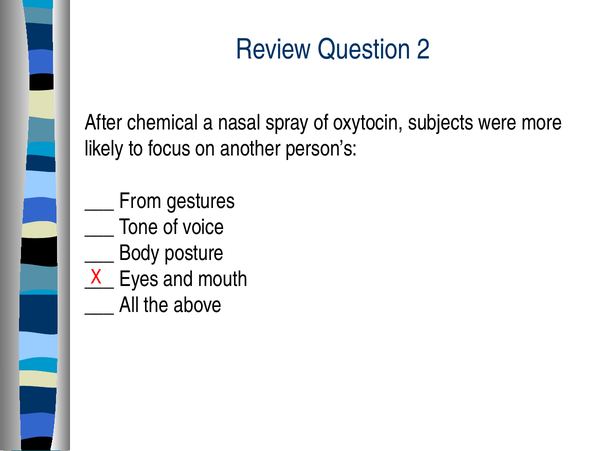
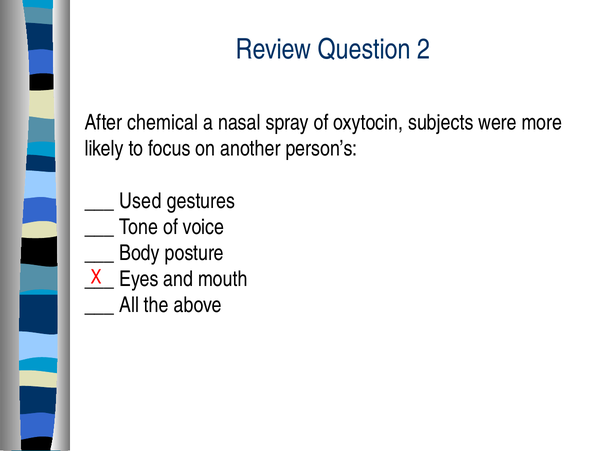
From: From -> Used
